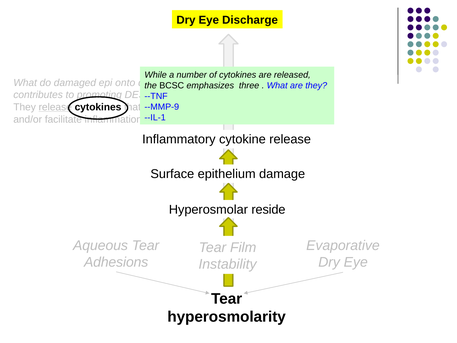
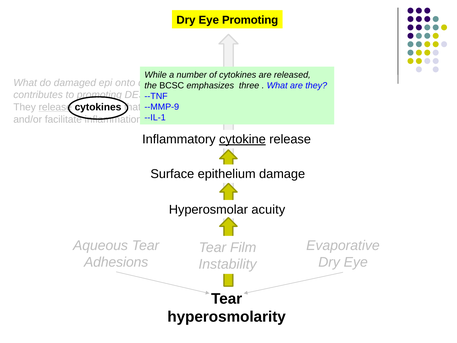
Eye Discharge: Discharge -> Promoting
cytokine underline: none -> present
reside: reside -> acuity
